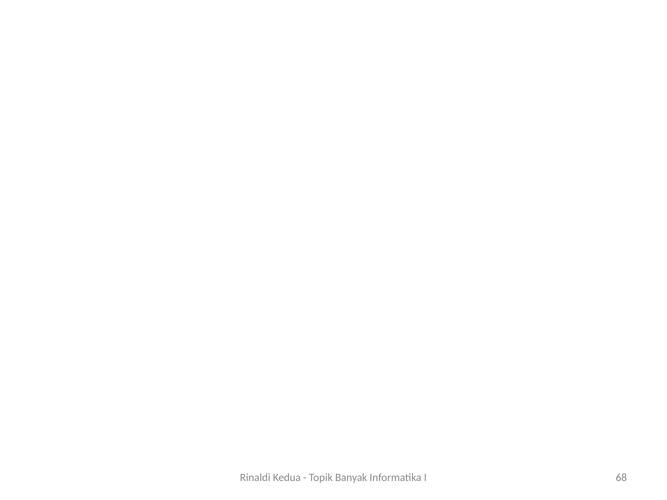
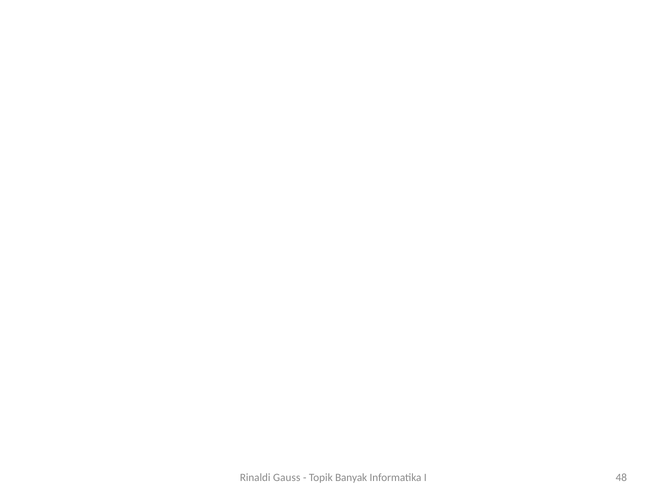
Kedua: Kedua -> Gauss
68: 68 -> 48
